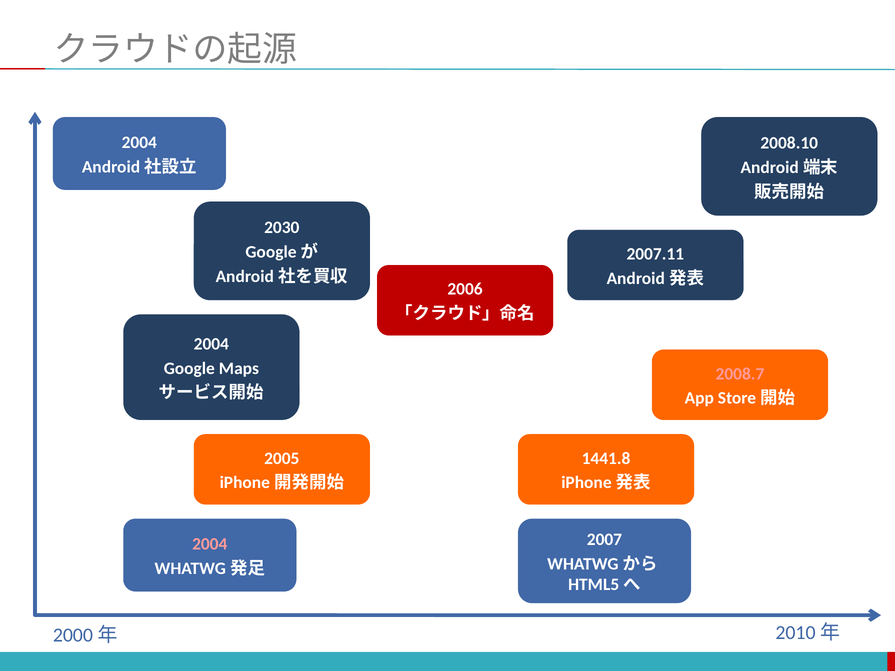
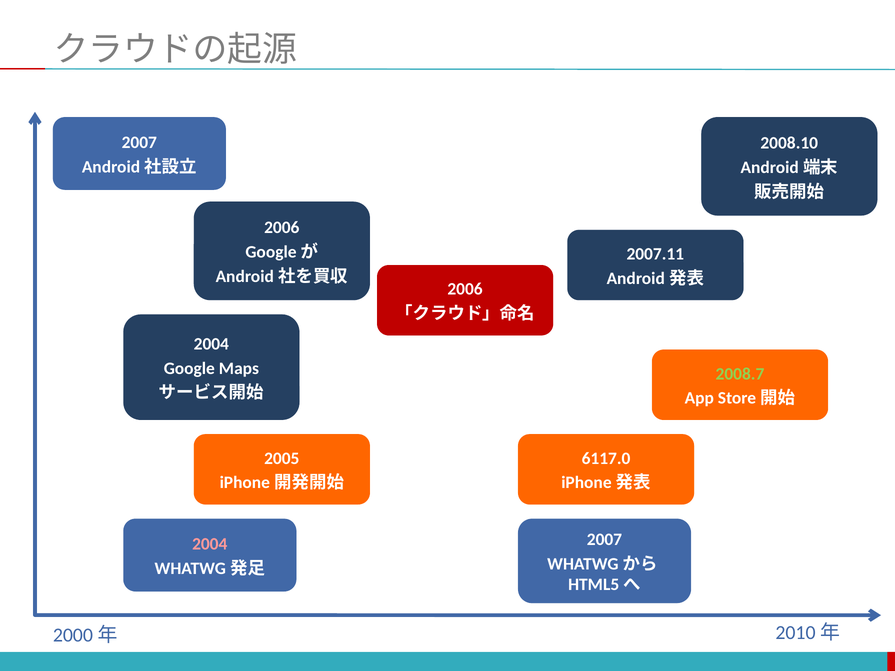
2004 at (139, 143): 2004 -> 2007
2030 at (282, 228): 2030 -> 2006
2008.7 colour: pink -> light green
1441.8: 1441.8 -> 6117.0
